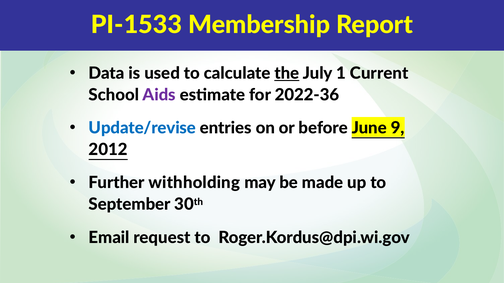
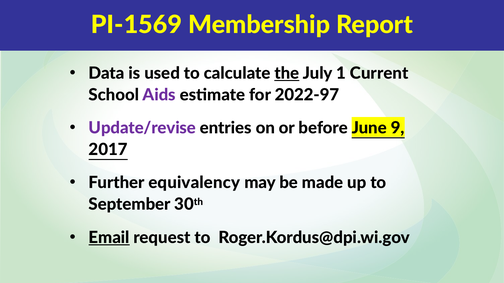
PI-1533: PI-1533 -> PI-1569
2022-36: 2022-36 -> 2022-97
Update/revise colour: blue -> purple
2012: 2012 -> 2017
withholding: withholding -> equivalency
Email underline: none -> present
